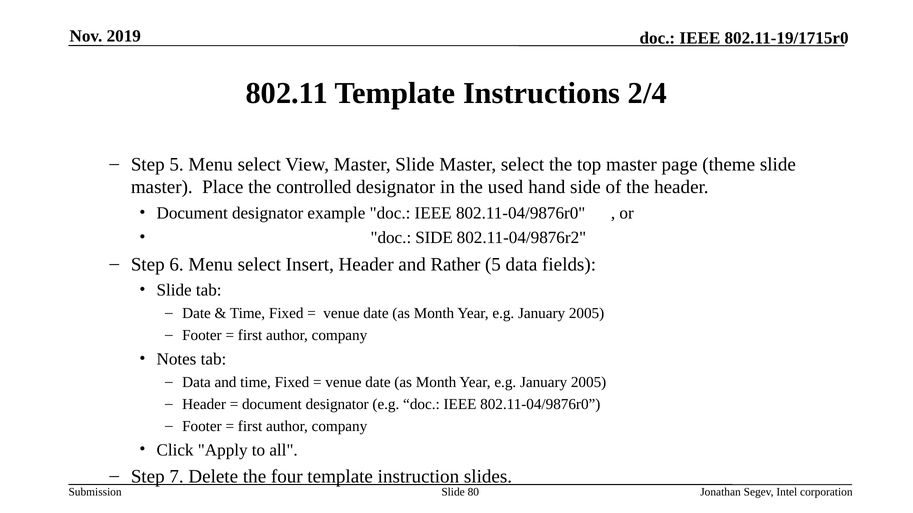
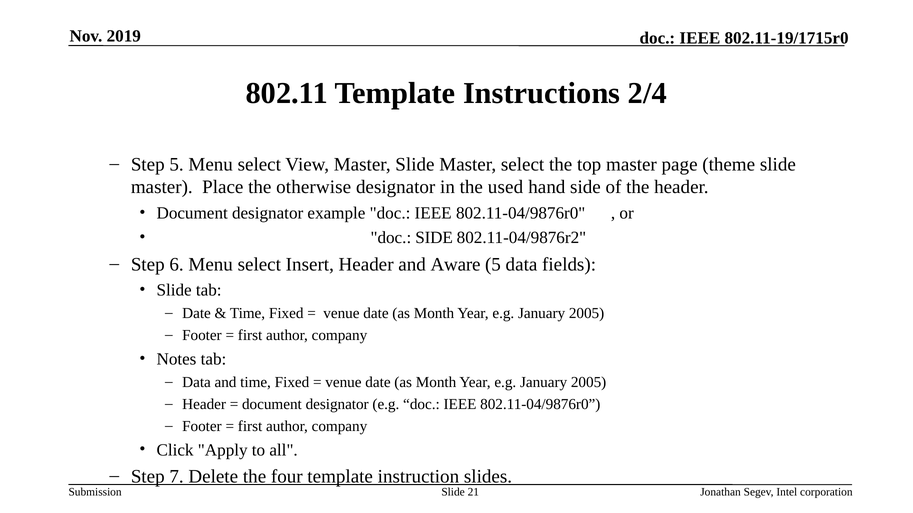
controlled: controlled -> otherwise
Rather: Rather -> Aware
80: 80 -> 21
